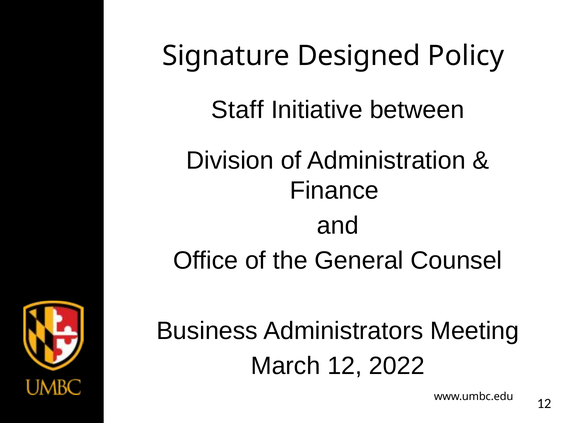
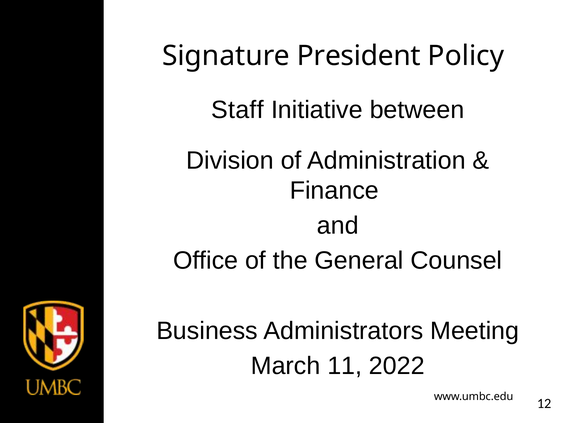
Designed: Designed -> President
March 12: 12 -> 11
